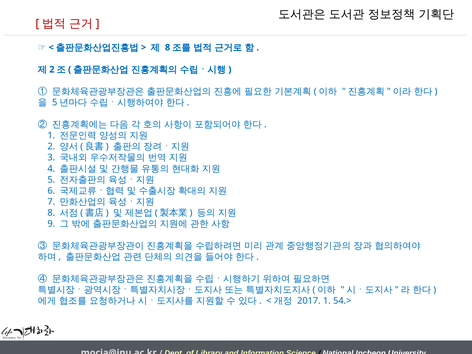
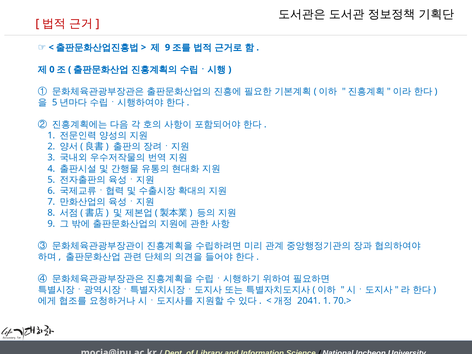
8 at (168, 47): 8 -> 9
2 at (52, 69): 2 -> 0
2017: 2017 -> 2041
54.>: 54.> -> 70.>
